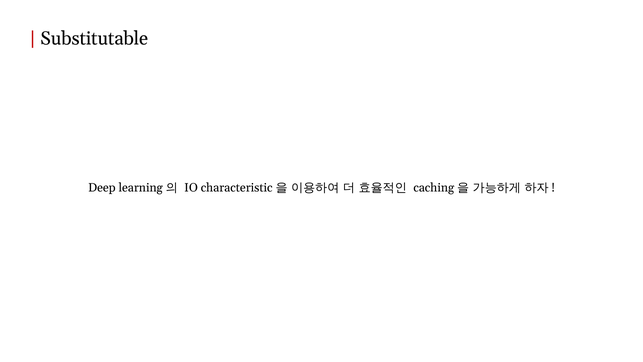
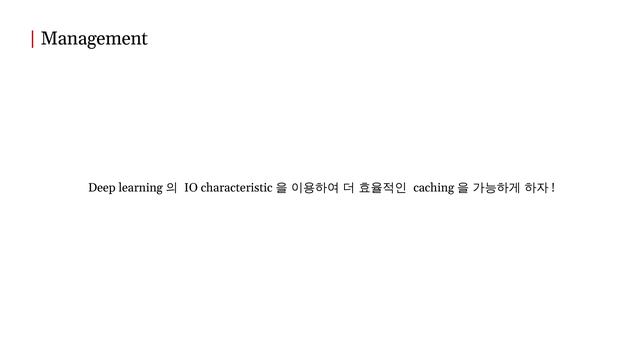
Substitutable: Substitutable -> Management
